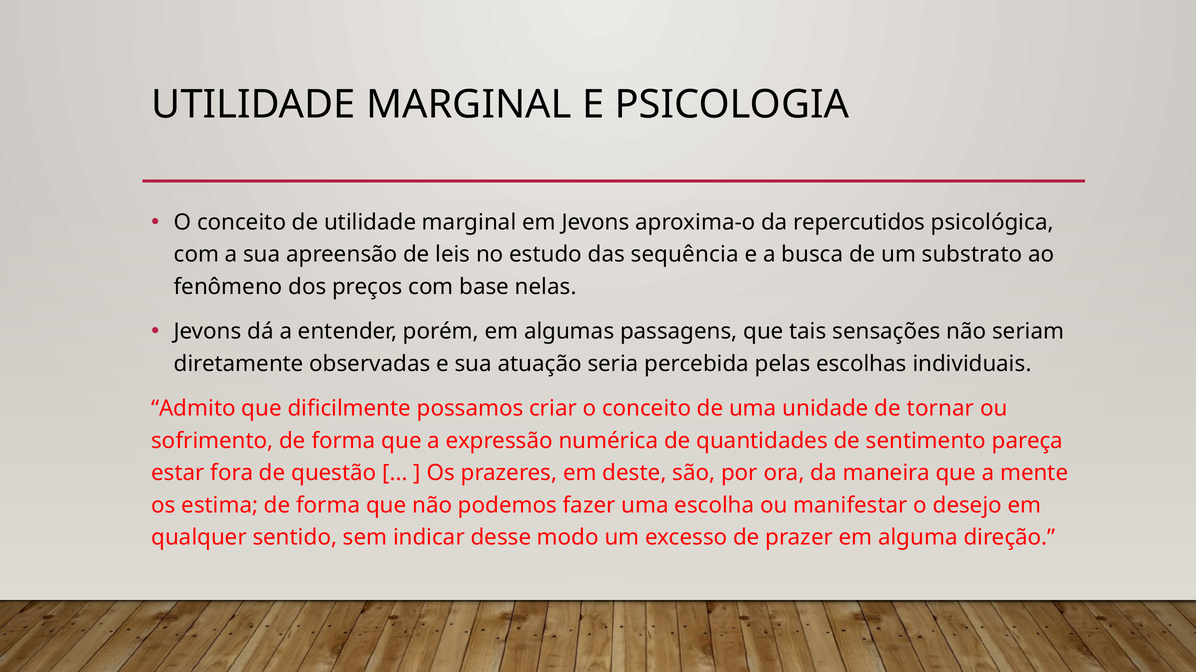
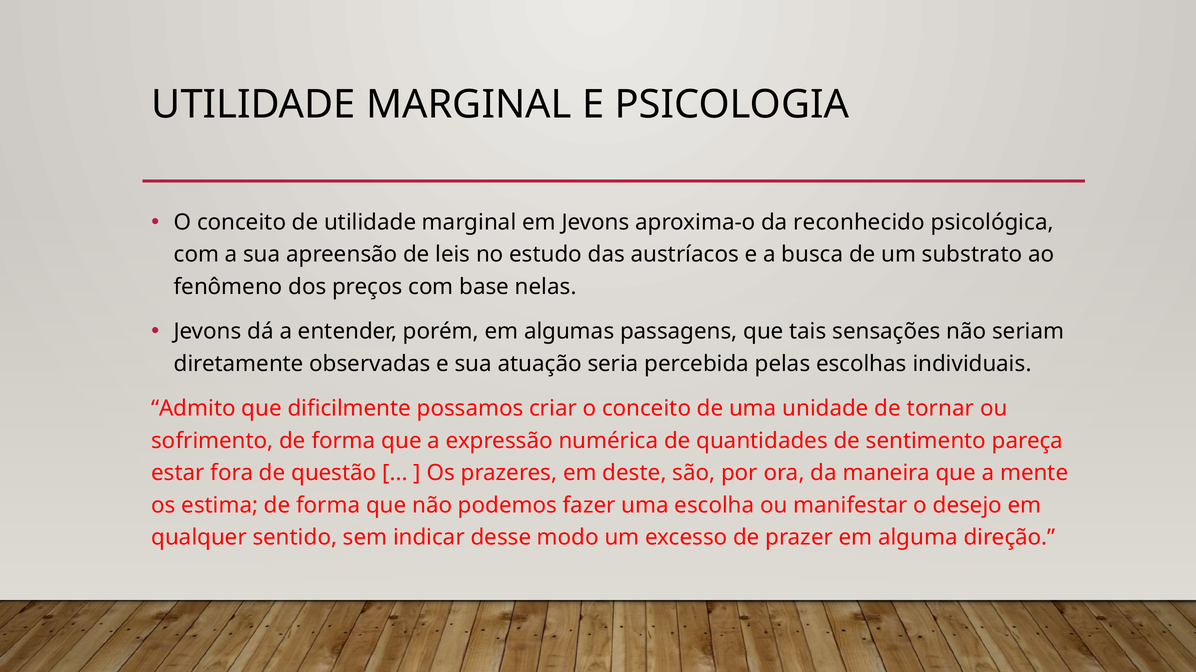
repercutidos: repercutidos -> reconhecido
sequência: sequência -> austríacos
